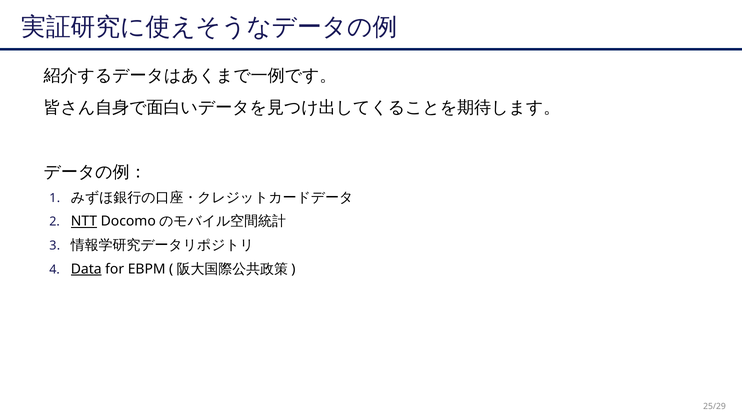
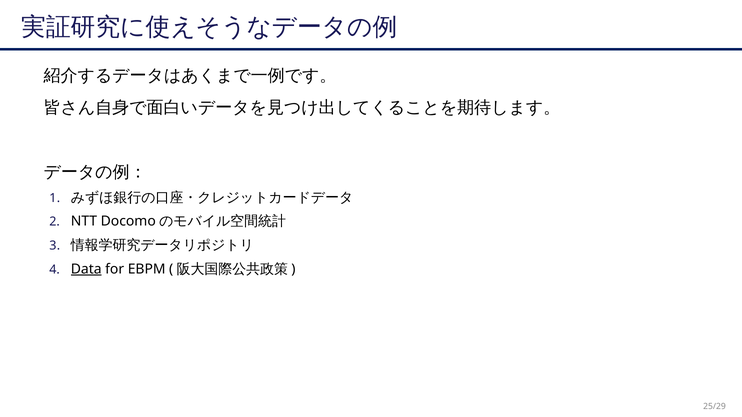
NTT underline: present -> none
